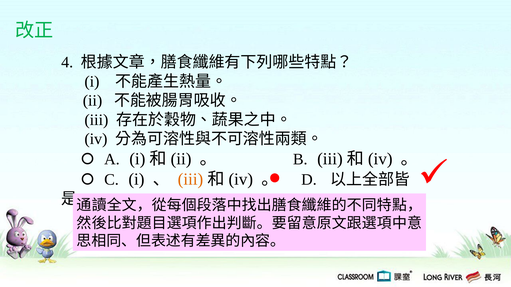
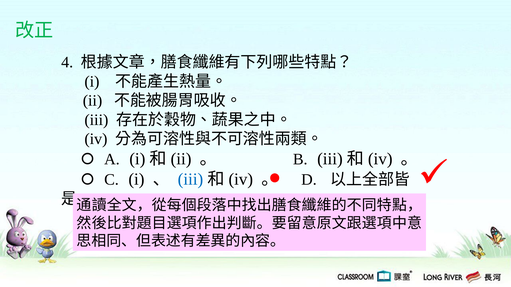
iii at (190, 179) colour: orange -> blue
